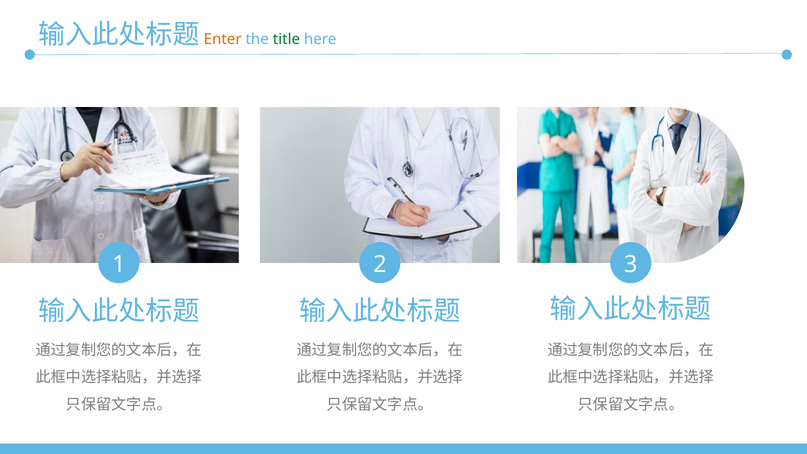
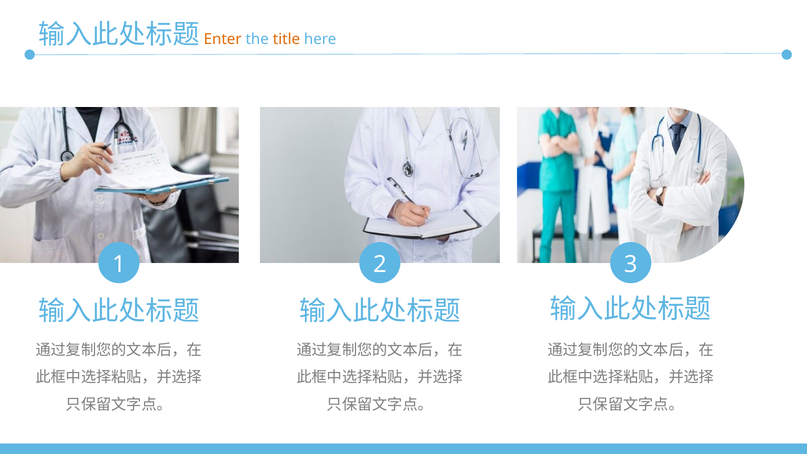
title colour: green -> orange
